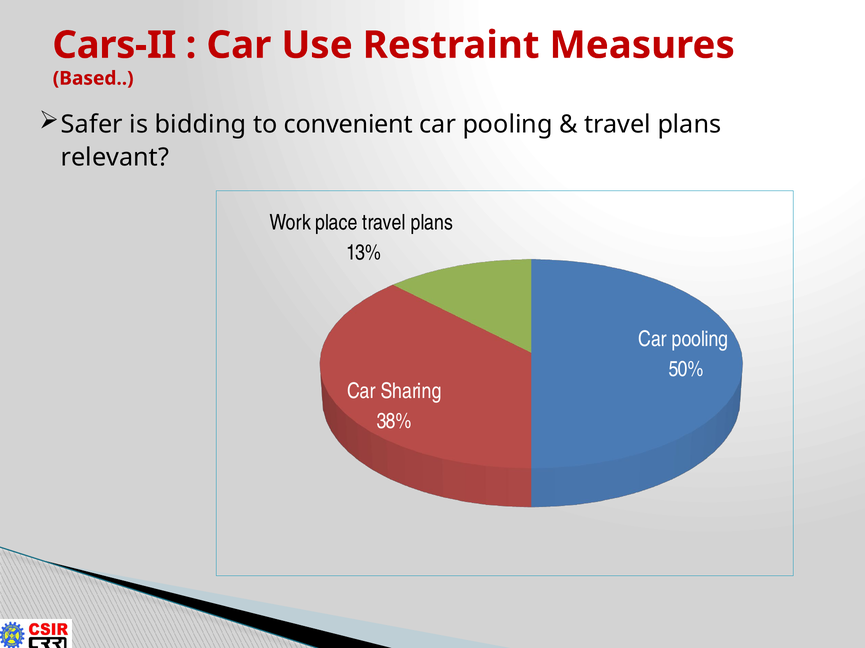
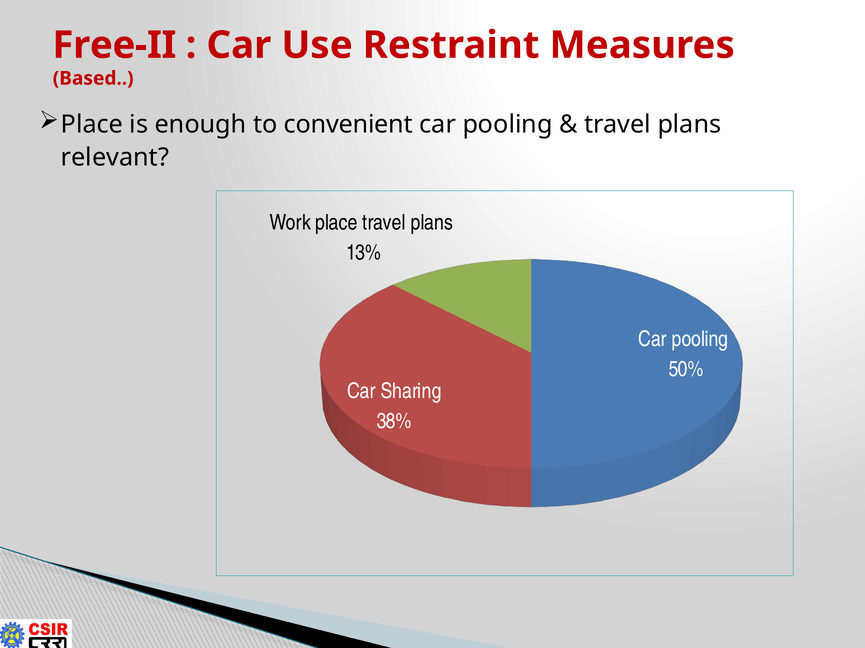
Cars-II: Cars-II -> Free-II
Safer at (92, 125): Safer -> Place
bidding: bidding -> enough
